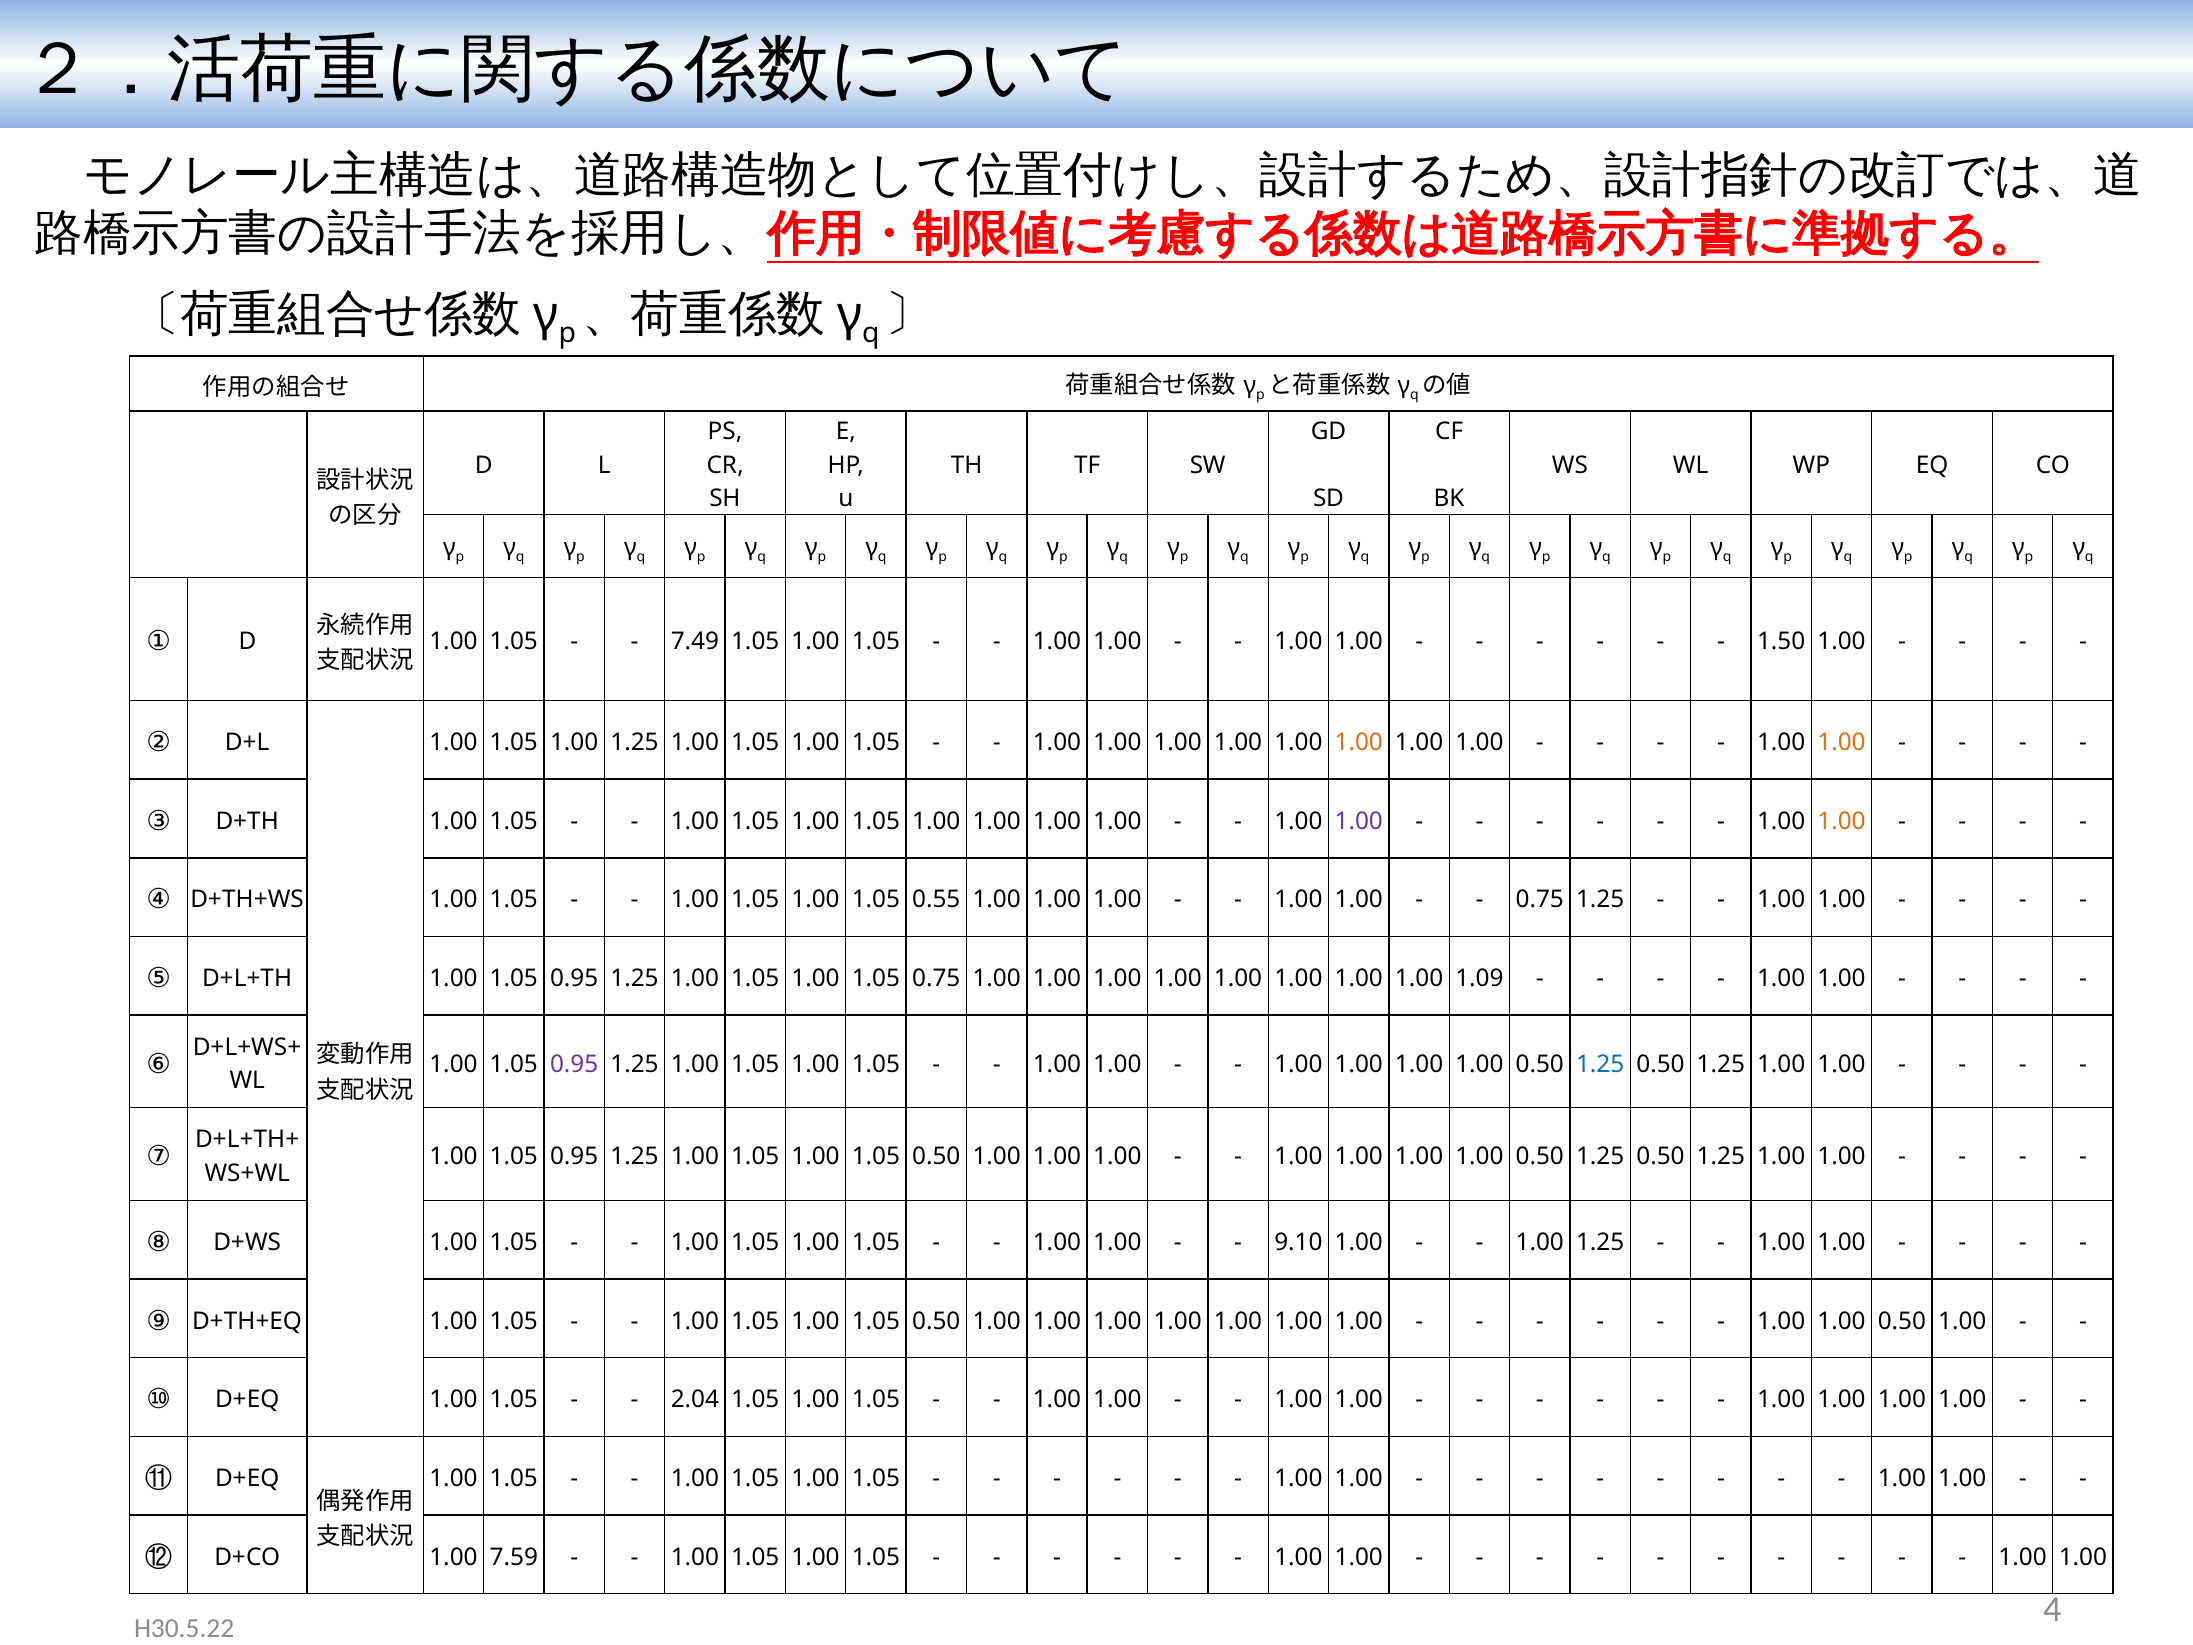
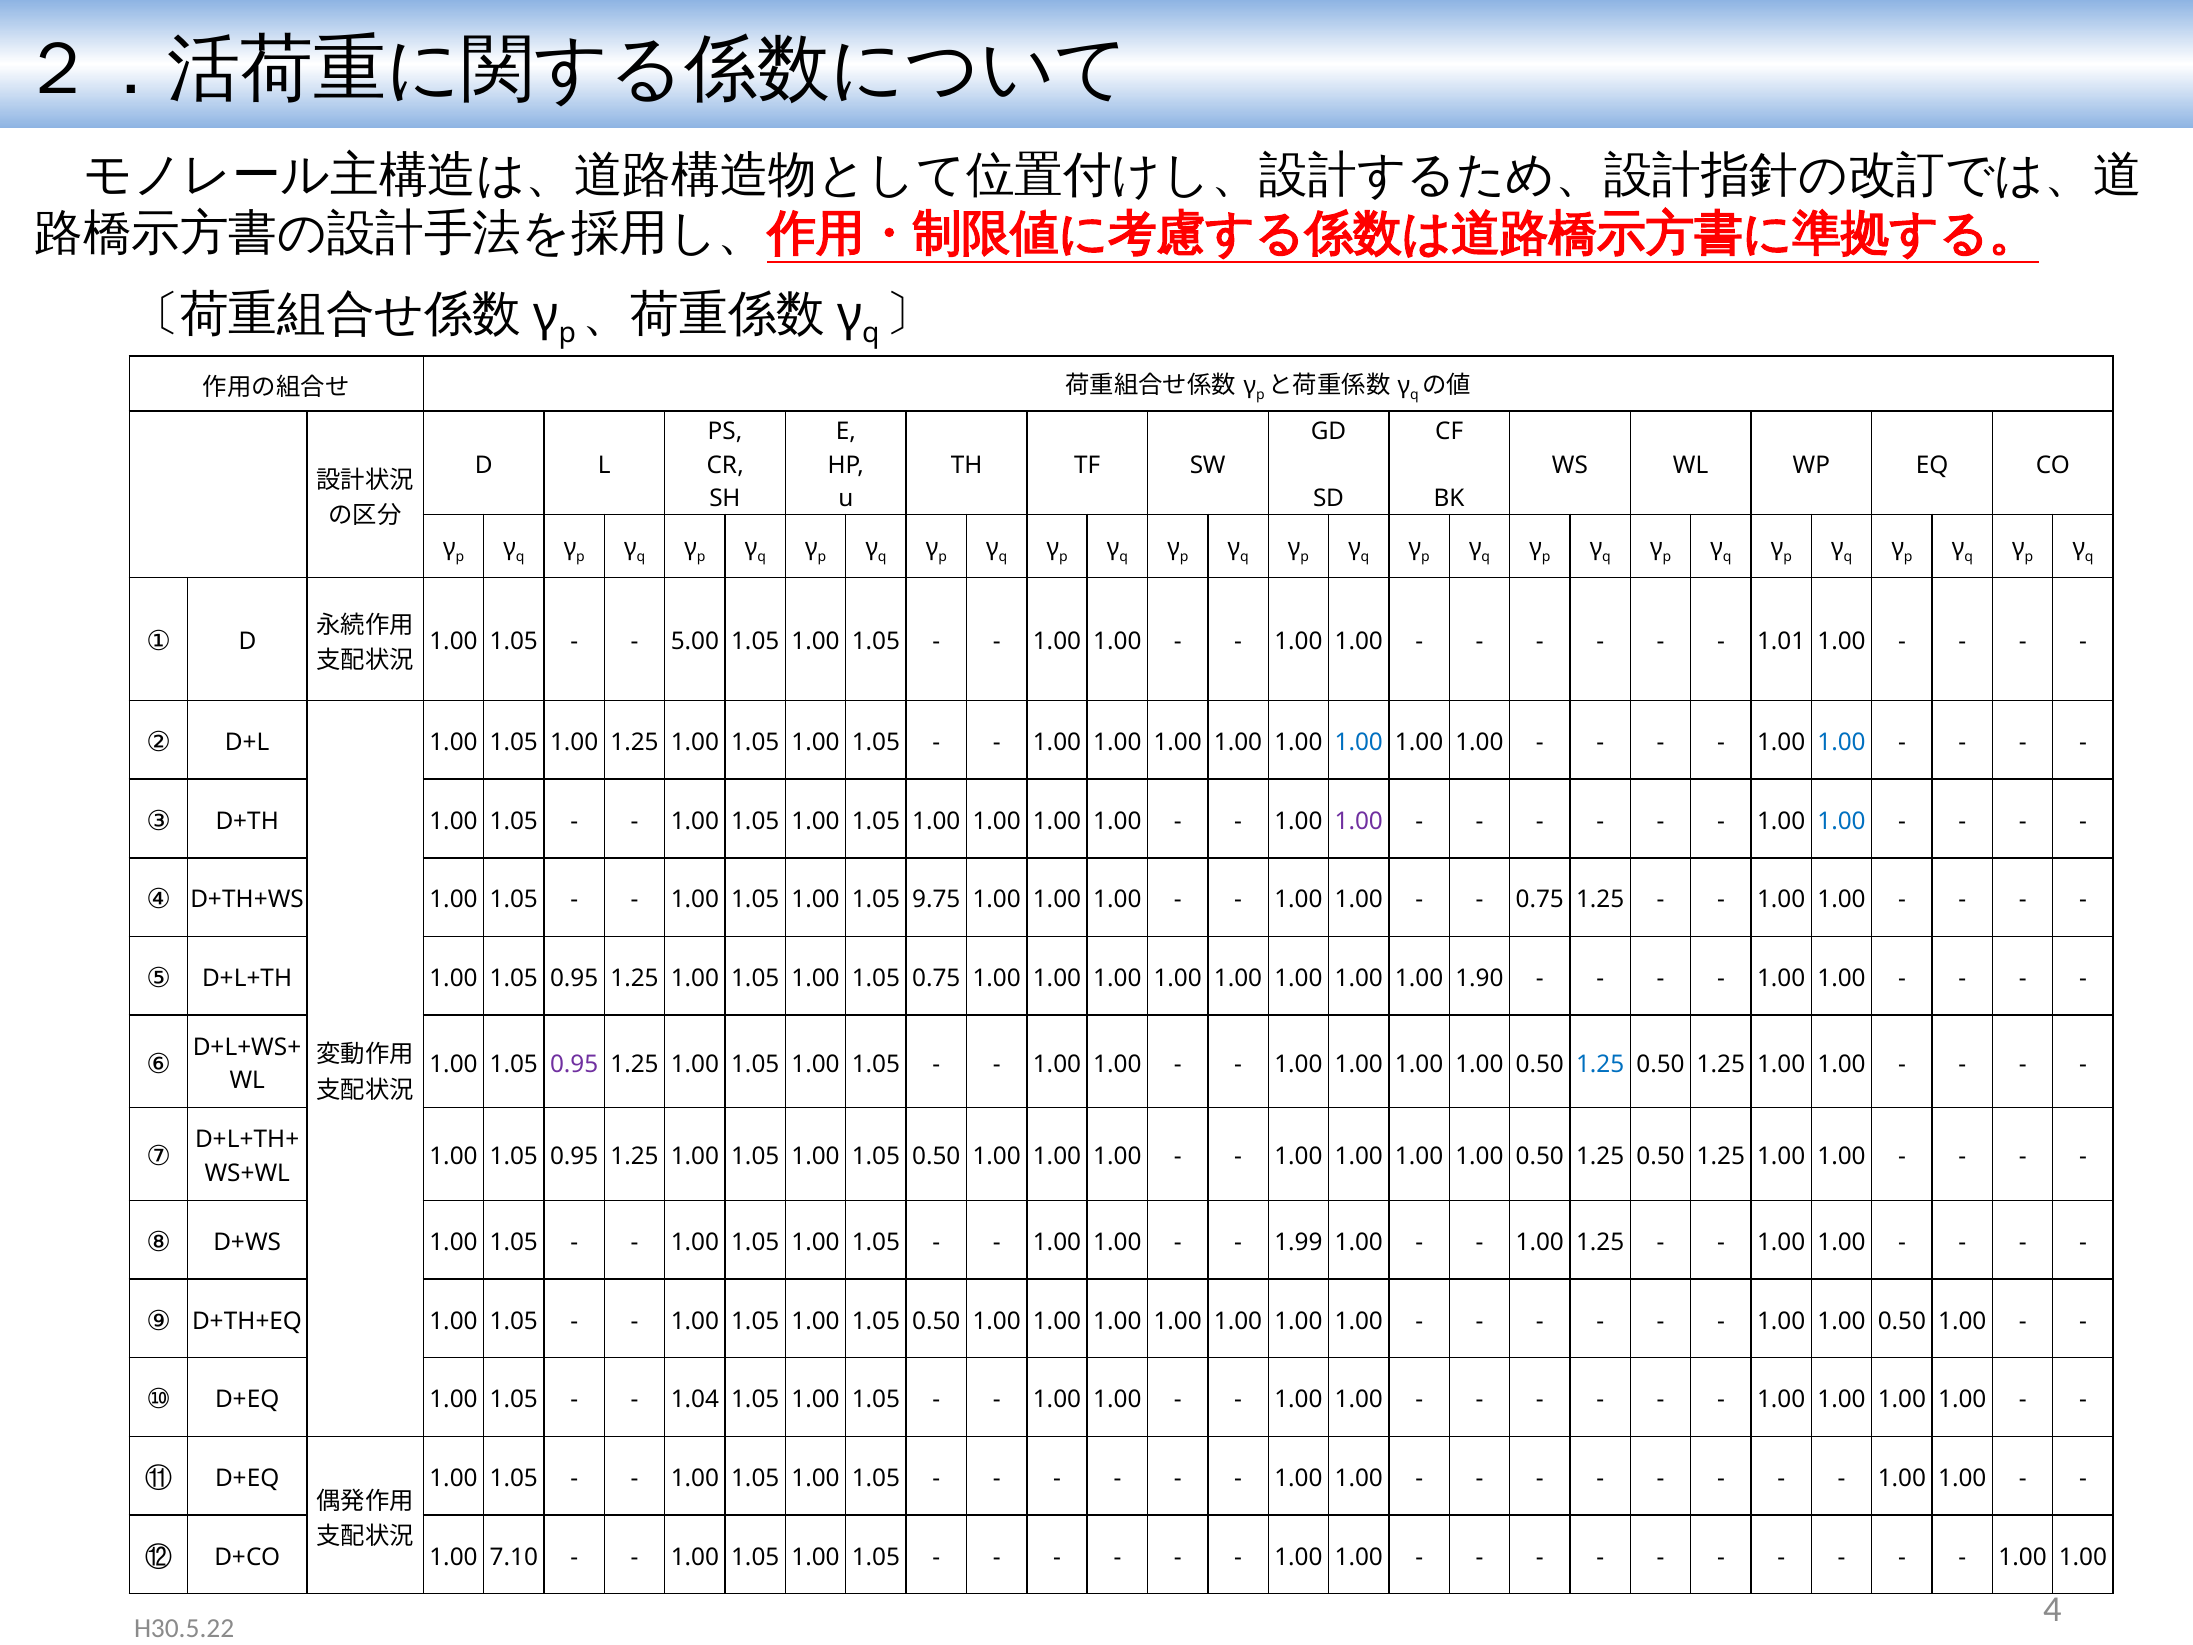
7.49: 7.49 -> 5.00
1.50: 1.50 -> 1.01
1.00 at (1359, 742) colour: orange -> blue
1.00 at (1842, 742) colour: orange -> blue
1.00 at (1842, 821) colour: orange -> blue
0.55: 0.55 -> 9.75
1.09: 1.09 -> 1.90
9.10: 9.10 -> 1.99
2.04: 2.04 -> 1.04
7.59: 7.59 -> 7.10
